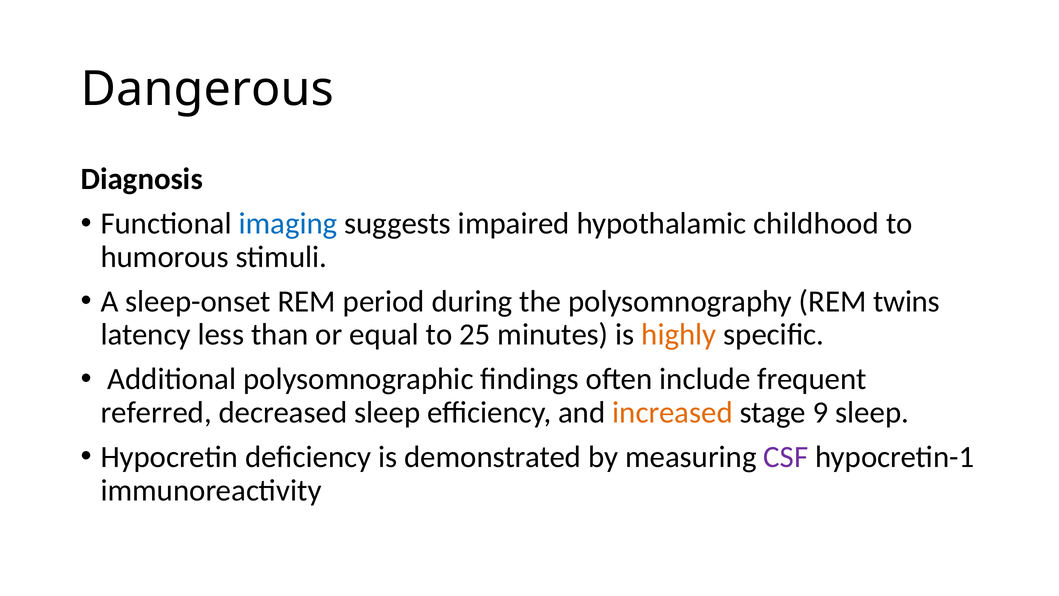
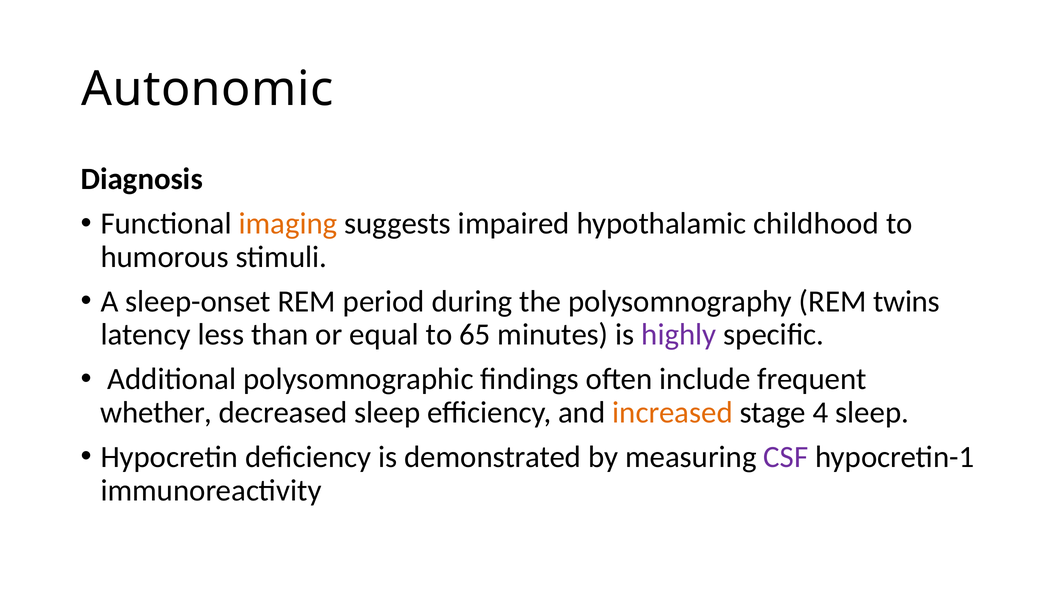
Dangerous: Dangerous -> Autonomic
imaging colour: blue -> orange
25: 25 -> 65
highly colour: orange -> purple
referred: referred -> whether
9: 9 -> 4
